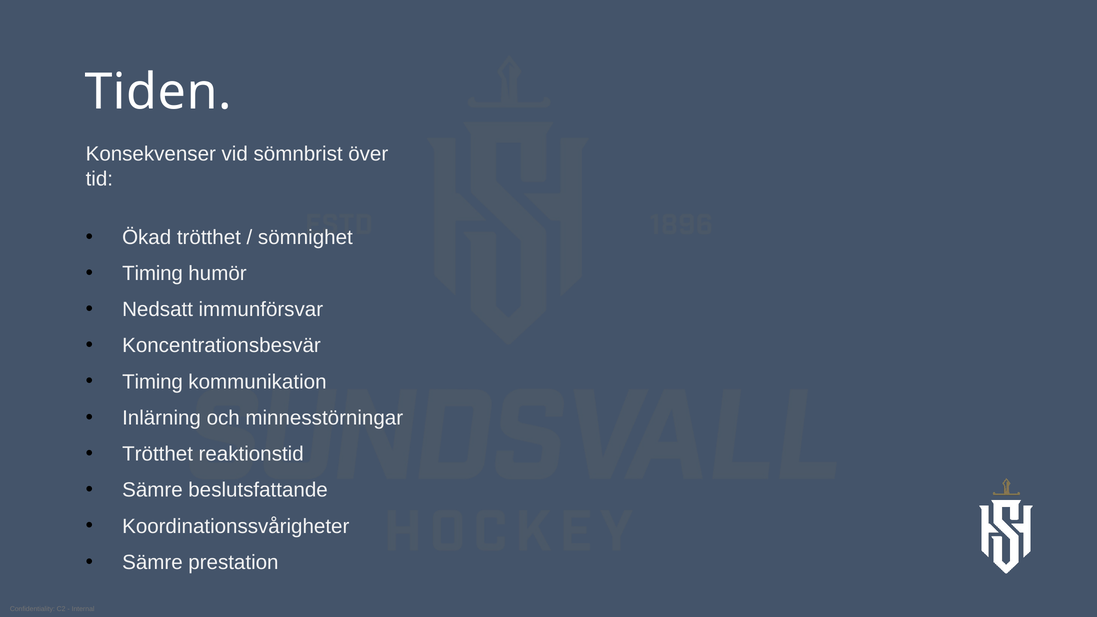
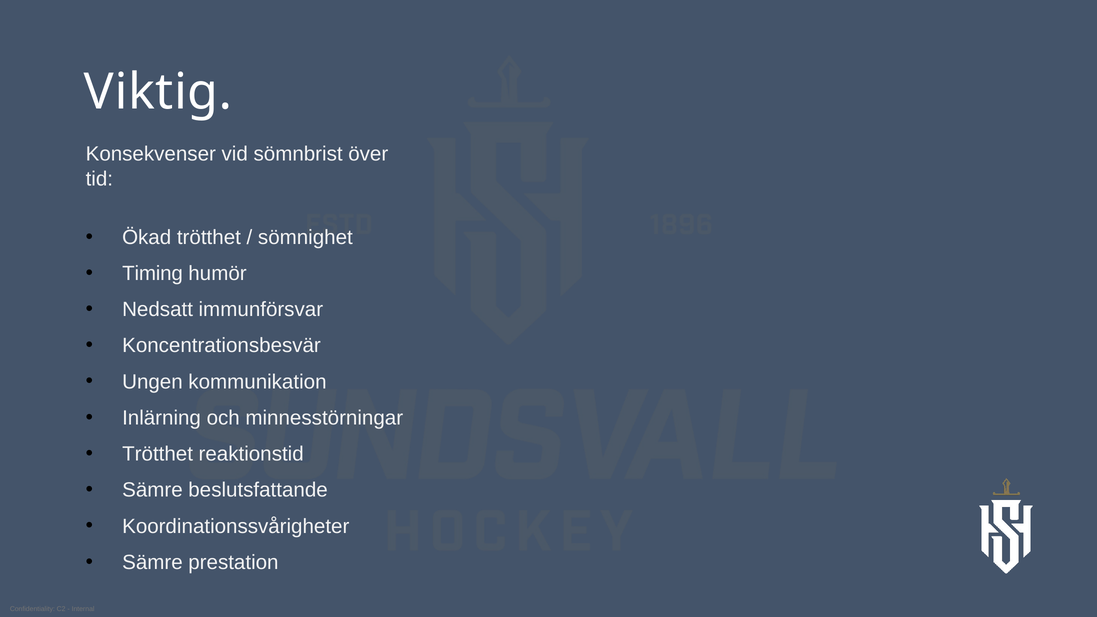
Tiden: Tiden -> Viktig
Timing at (153, 382): Timing -> Ungen
